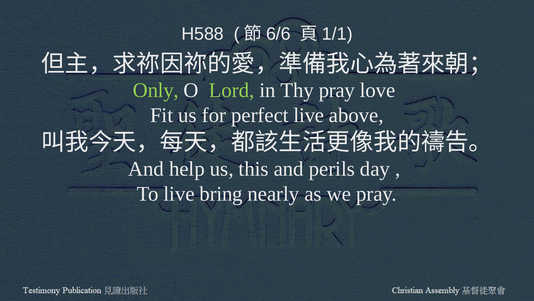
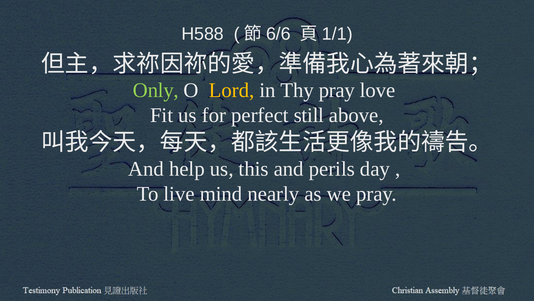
Lord colour: light green -> yellow
perfect live: live -> still
bring: bring -> mind
